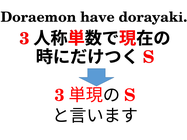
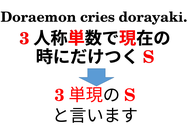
have: have -> cries
